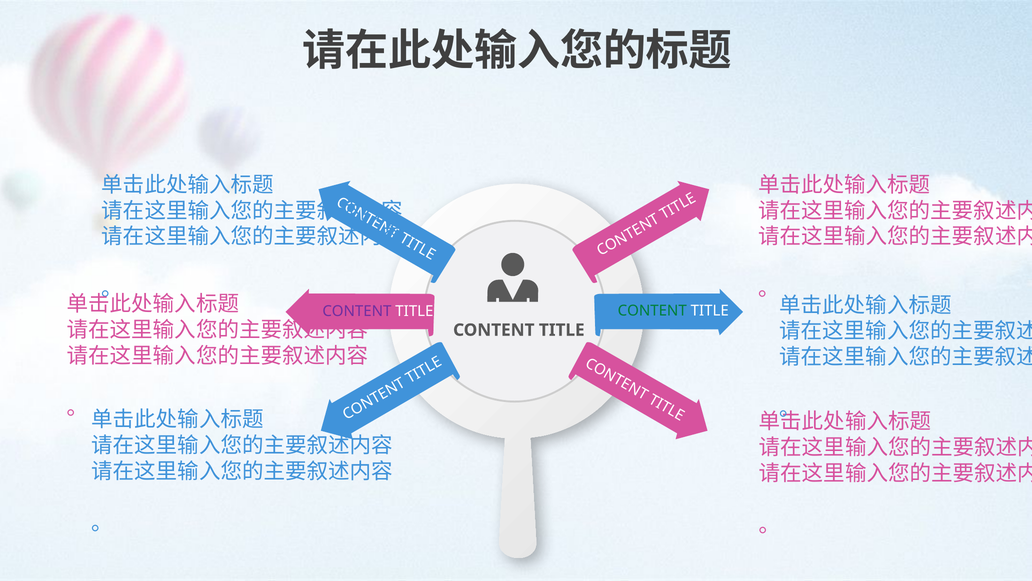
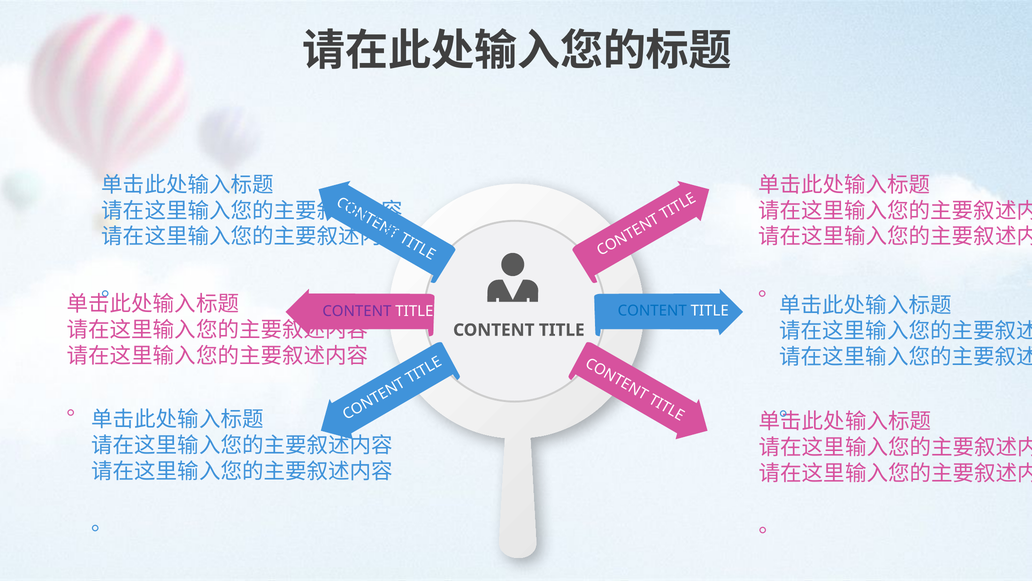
CONTENT at (652, 311) colour: green -> blue
